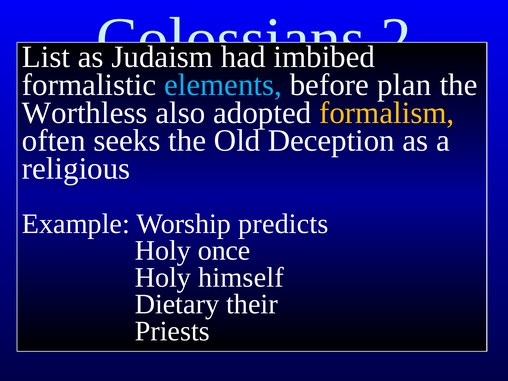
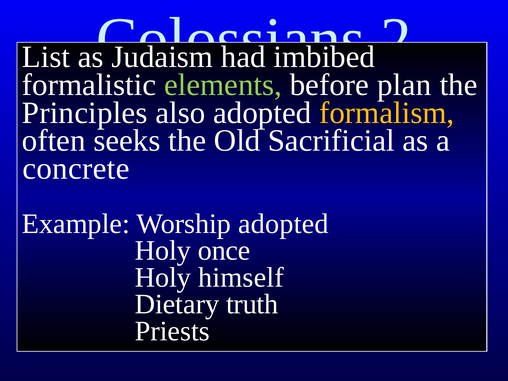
elements colour: light blue -> light green
Worthless: Worthless -> Principles
Deception: Deception -> Sacrificial
religious: religious -> concrete
Worship predicts: predicts -> adopted
their: their -> truth
